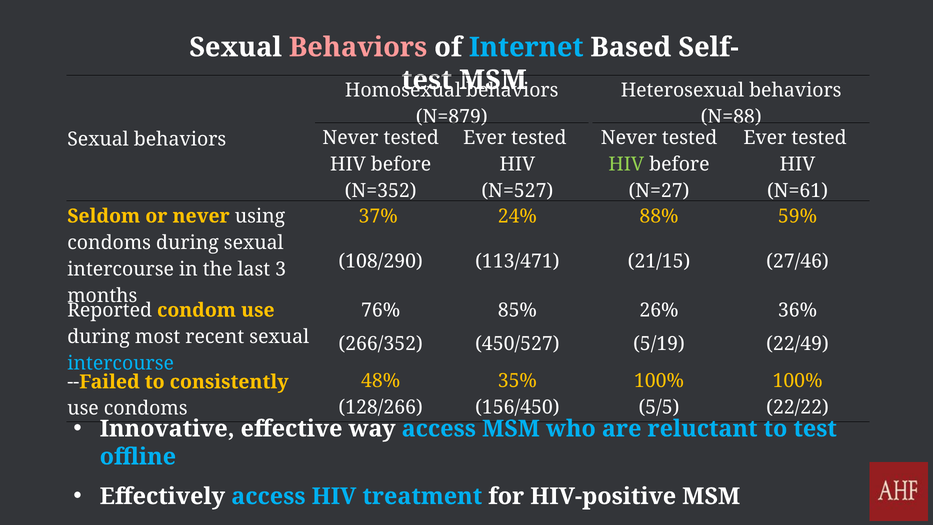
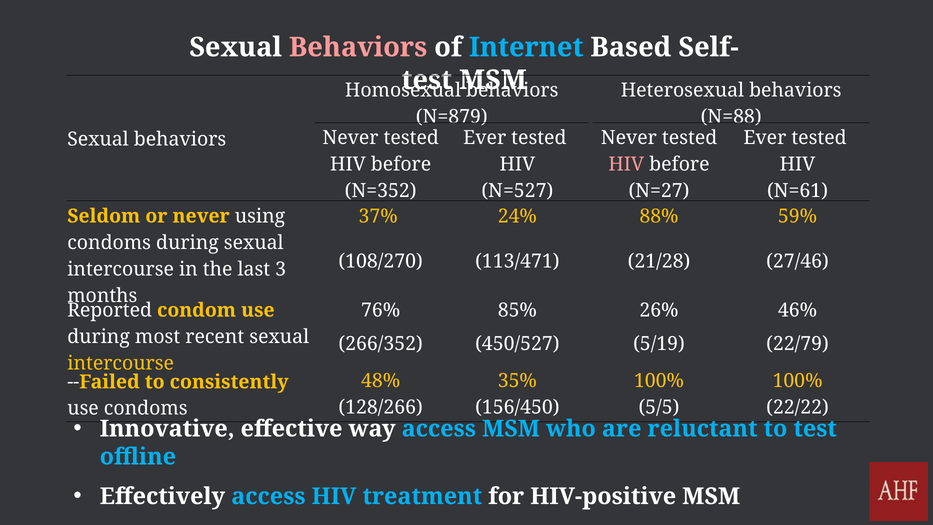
HIV at (626, 164) colour: light green -> pink
108/290: 108/290 -> 108/270
21/15: 21/15 -> 21/28
36%: 36% -> 46%
22/49: 22/49 -> 22/79
intercourse at (121, 363) colour: light blue -> yellow
